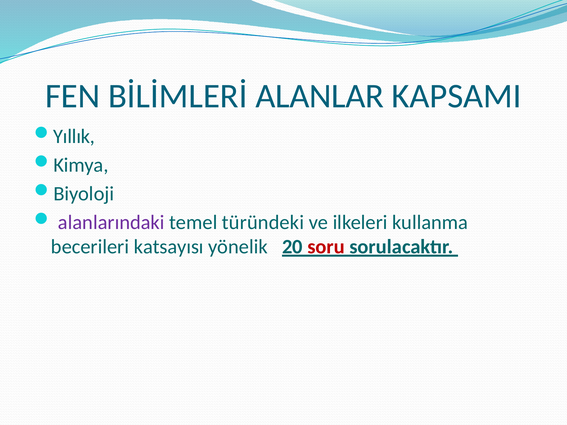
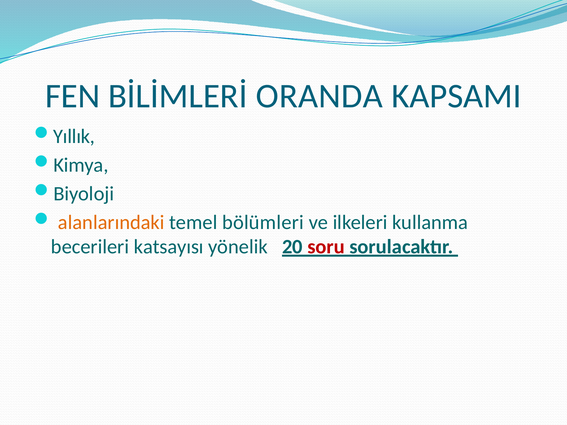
ALANLAR: ALANLAR -> ORANDA
alanlarındaki colour: purple -> orange
türündeki: türündeki -> bölümleri
